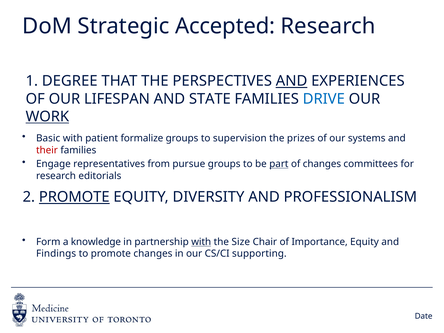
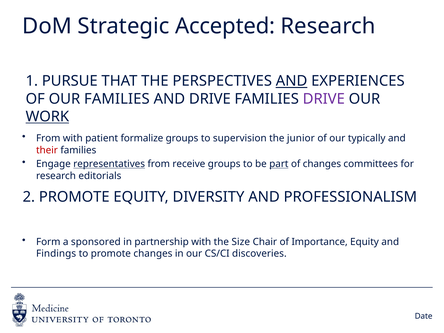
DEGREE: DEGREE -> PURSUE
OUR LIFESPAN: LIFESPAN -> FAMILIES
AND STATE: STATE -> DRIVE
DRIVE at (324, 99) colour: blue -> purple
Basic at (48, 138): Basic -> From
prizes: prizes -> junior
systems: systems -> typically
representatives underline: none -> present
pursue: pursue -> receive
PROMOTE at (74, 197) underline: present -> none
knowledge: knowledge -> sponsored
with at (201, 242) underline: present -> none
supporting: supporting -> discoveries
